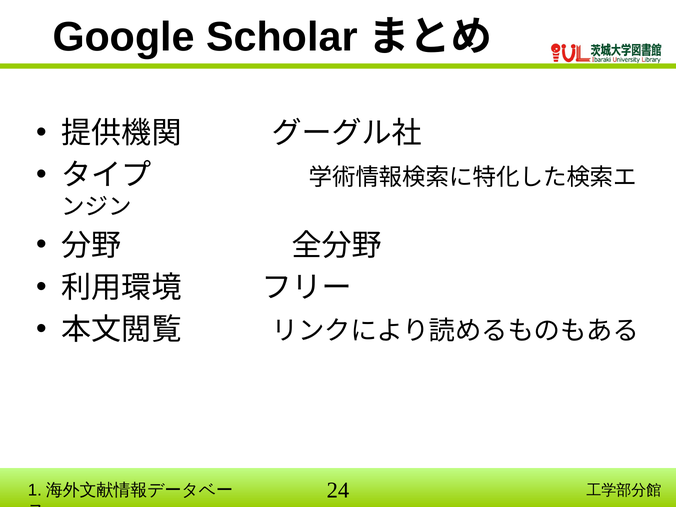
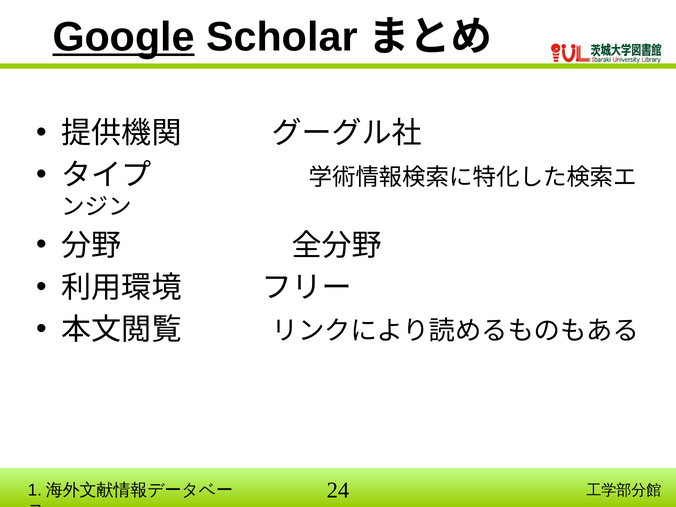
Google underline: none -> present
